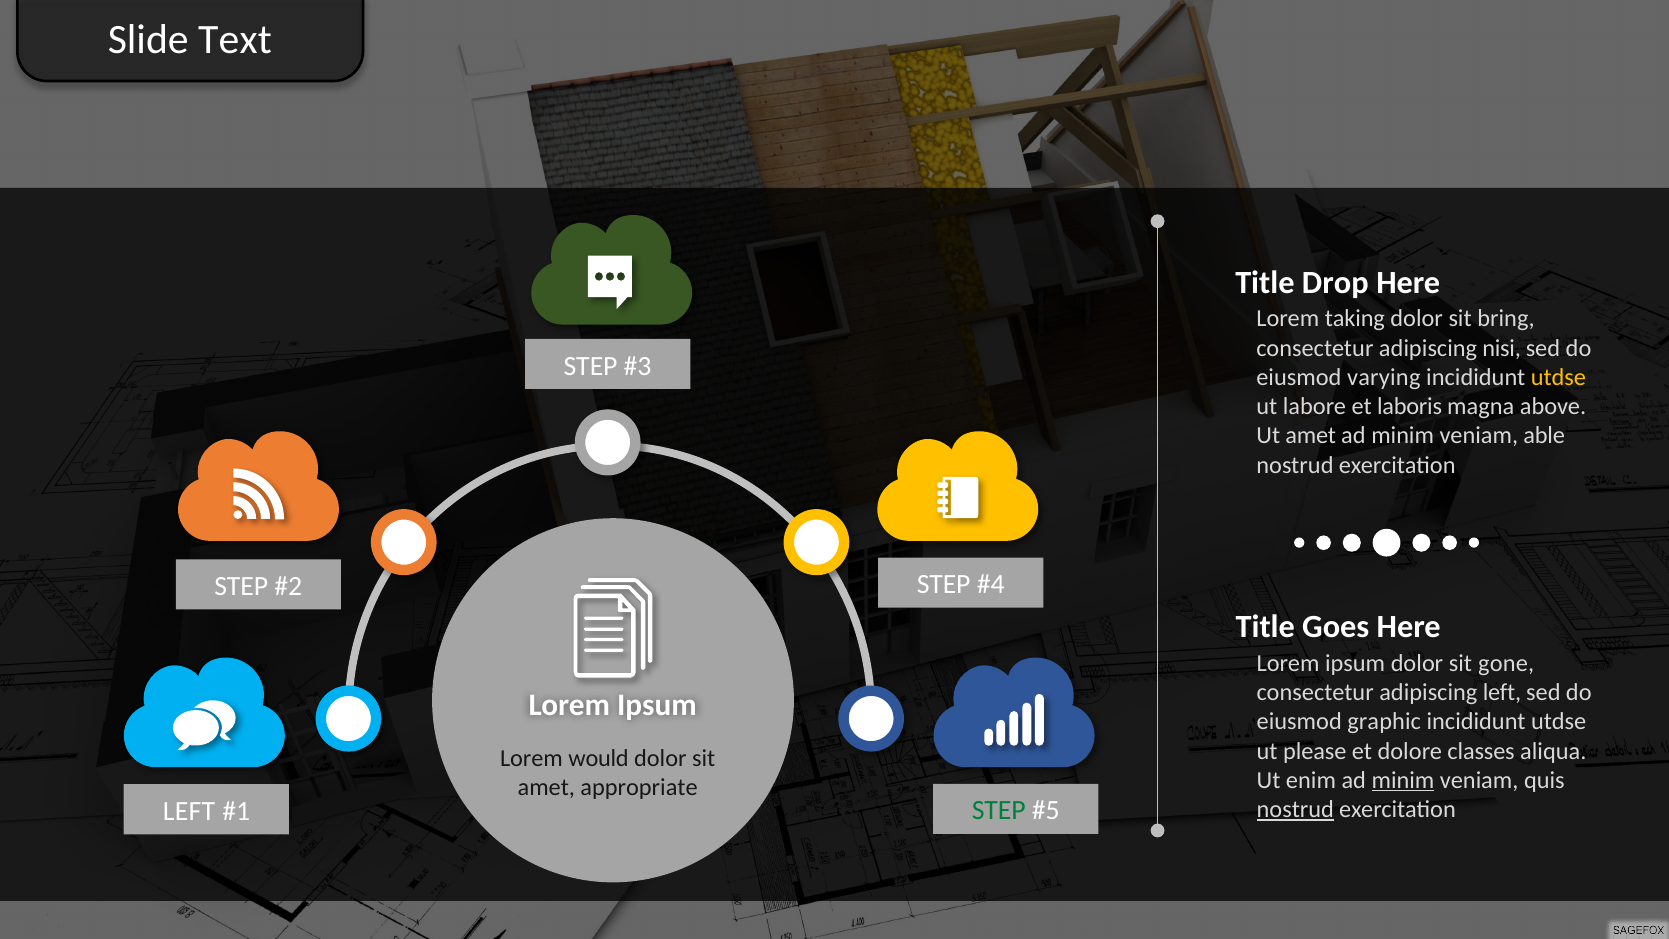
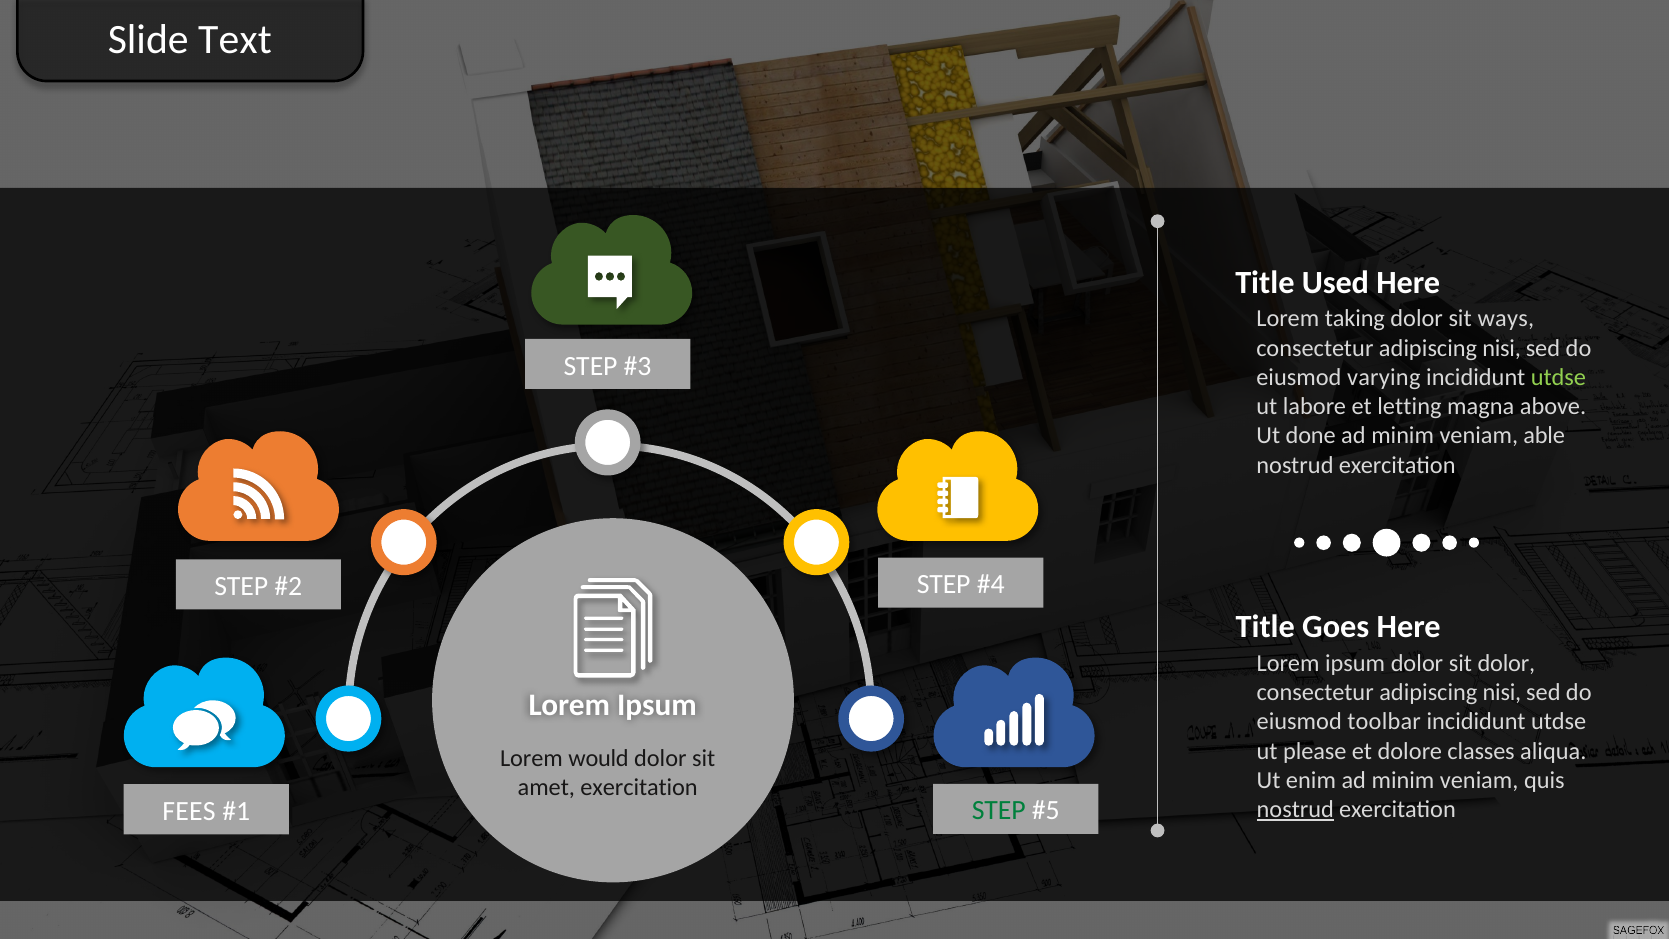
Drop: Drop -> Used
bring: bring -> ways
utdse at (1558, 377) colour: yellow -> light green
laboris: laboris -> letting
Ut amet: amet -> done
sit gone: gone -> dolor
left at (1502, 692): left -> nisi
graphic: graphic -> toolbar
minim at (1403, 780) underline: present -> none
amet appropriate: appropriate -> exercitation
LEFT at (189, 811): LEFT -> FEES
